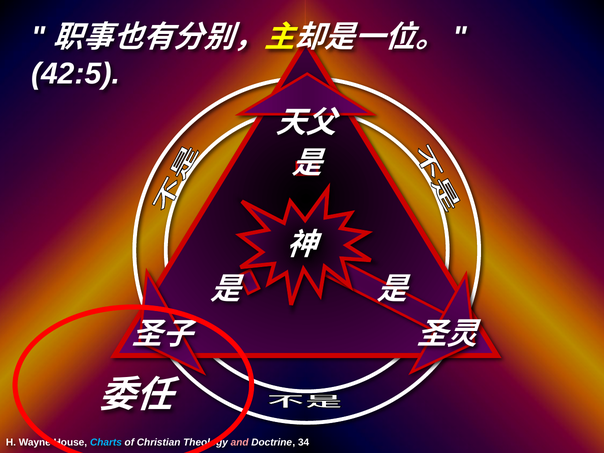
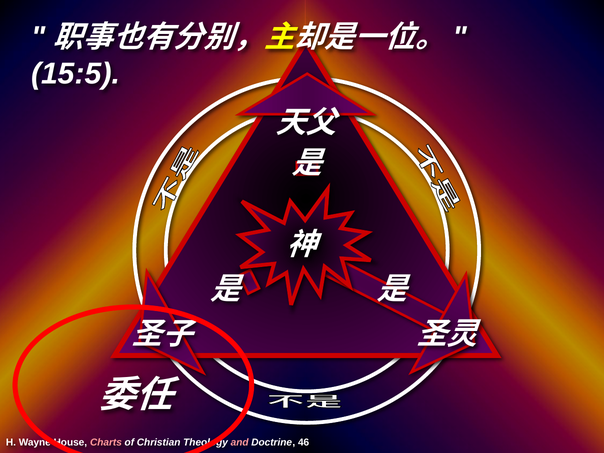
42:5: 42:5 -> 15:5
Charts colour: light blue -> pink
34: 34 -> 46
